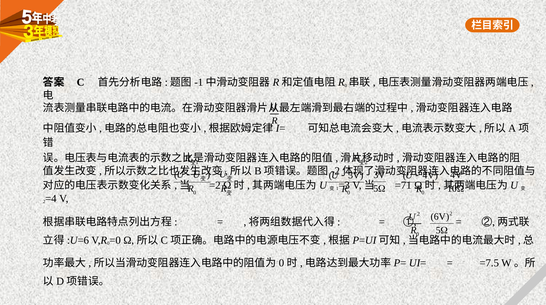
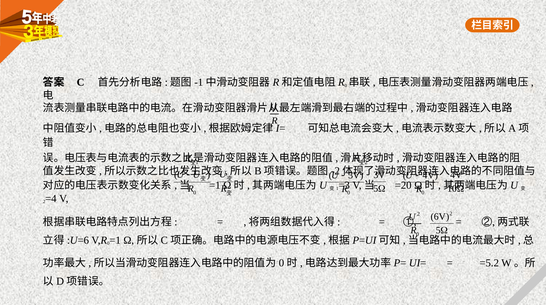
=2 at (215, 186): =2 -> =1
=71: =71 -> =20
=0 at (115, 240): =0 -> =1
=7.5: =7.5 -> =5.2
